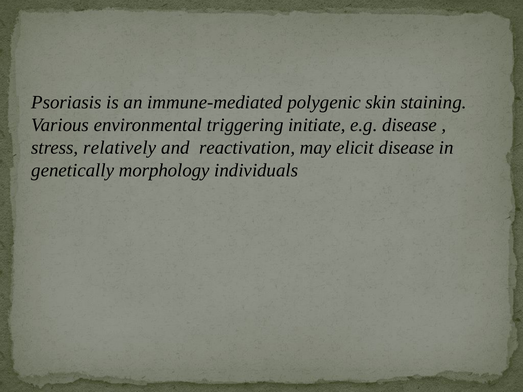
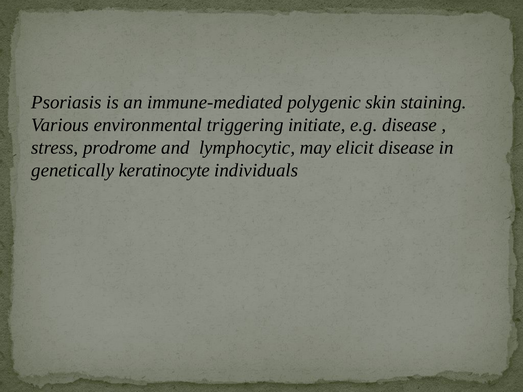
relatively: relatively -> prodrome
reactivation: reactivation -> lymphocytic
morphology: morphology -> keratinocyte
